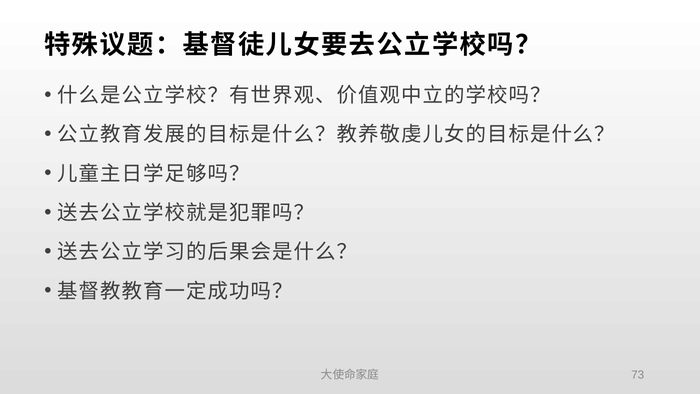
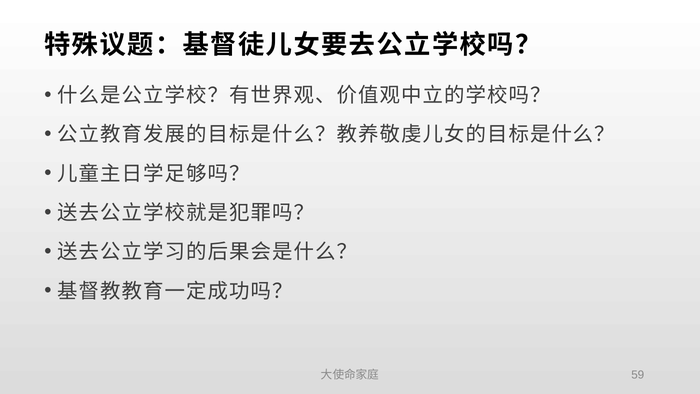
73: 73 -> 59
